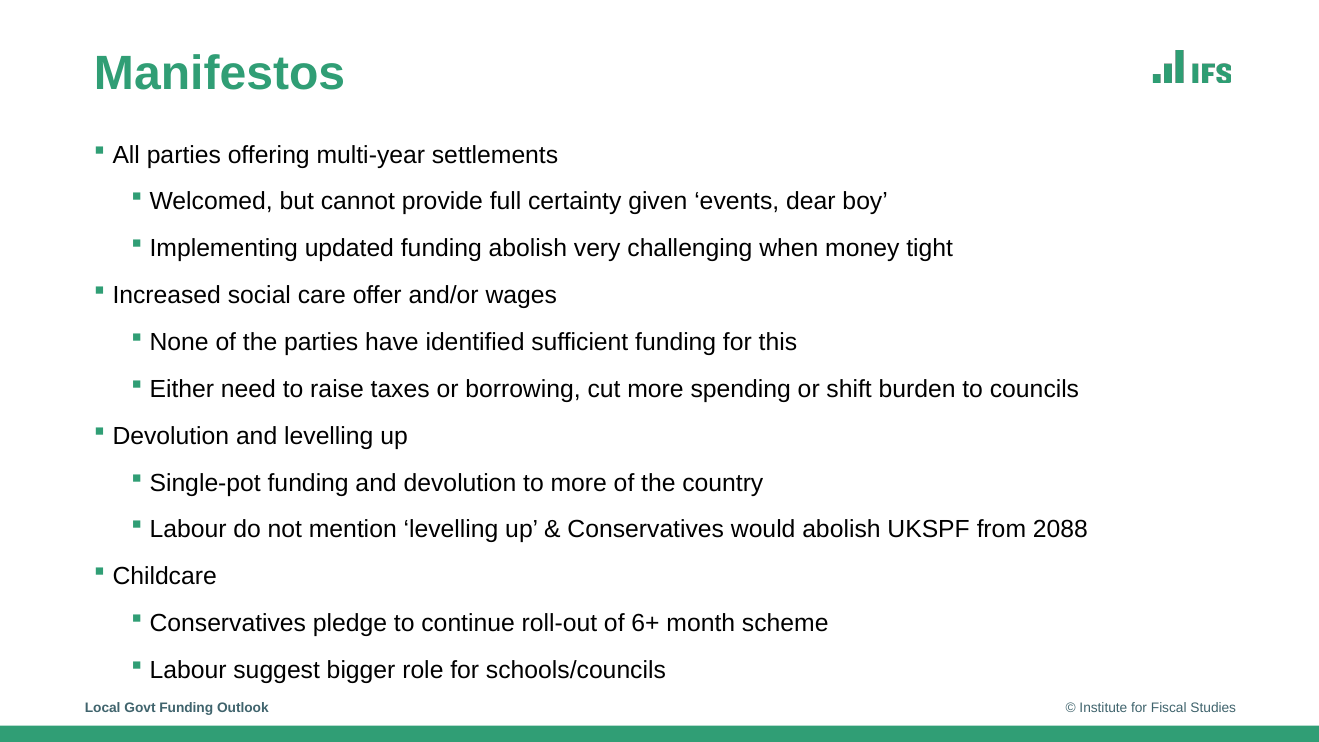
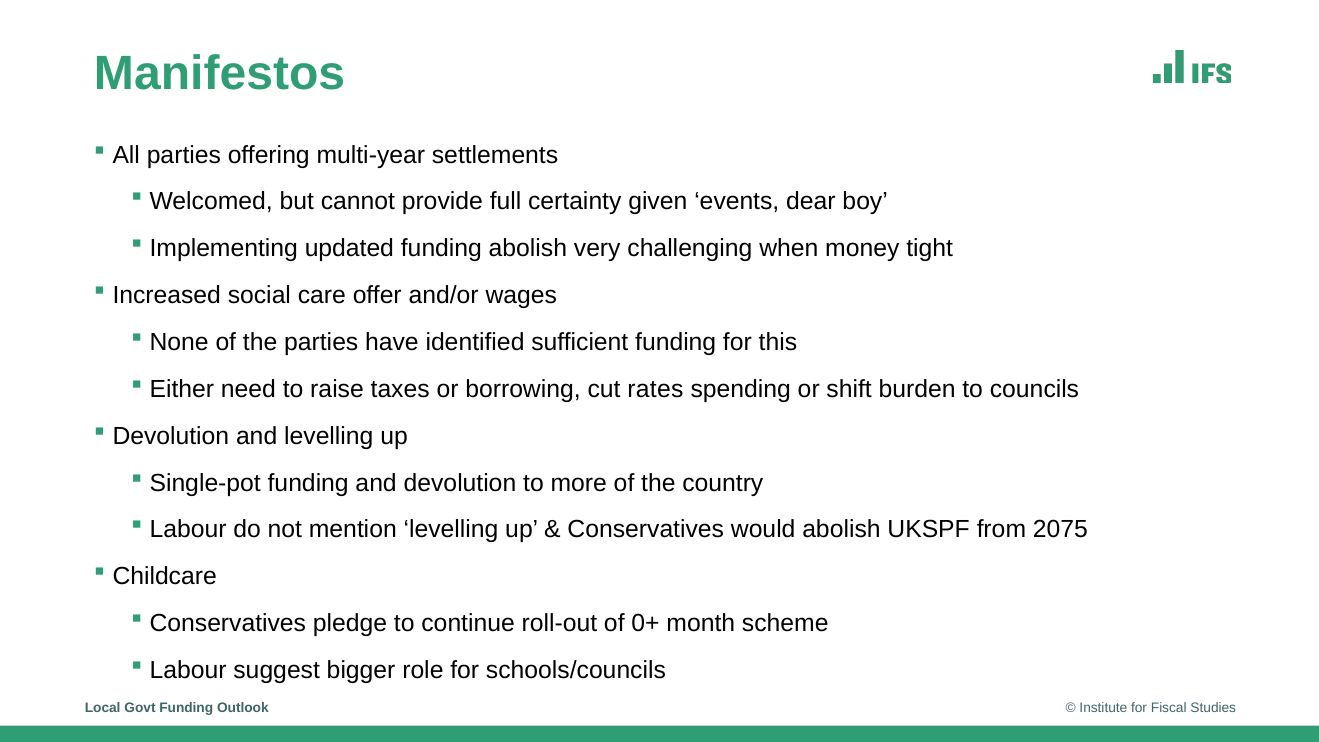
cut more: more -> rates
2088: 2088 -> 2075
6+: 6+ -> 0+
